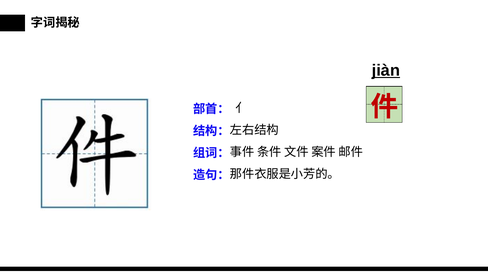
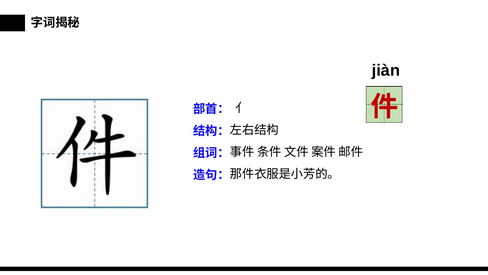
jiàn underline: present -> none
